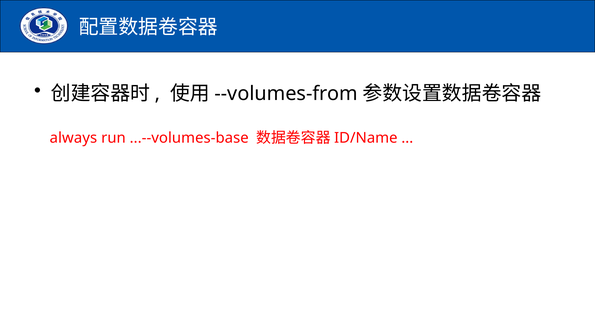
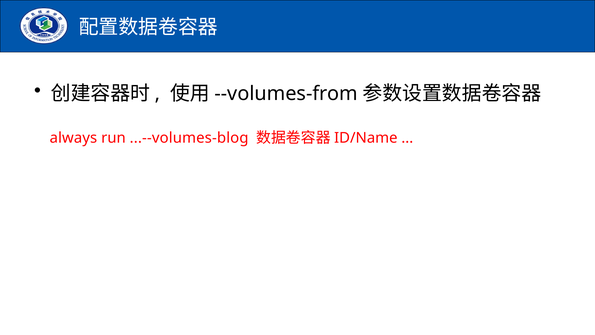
...--volumes-base: ...--volumes-base -> ...--volumes-blog
